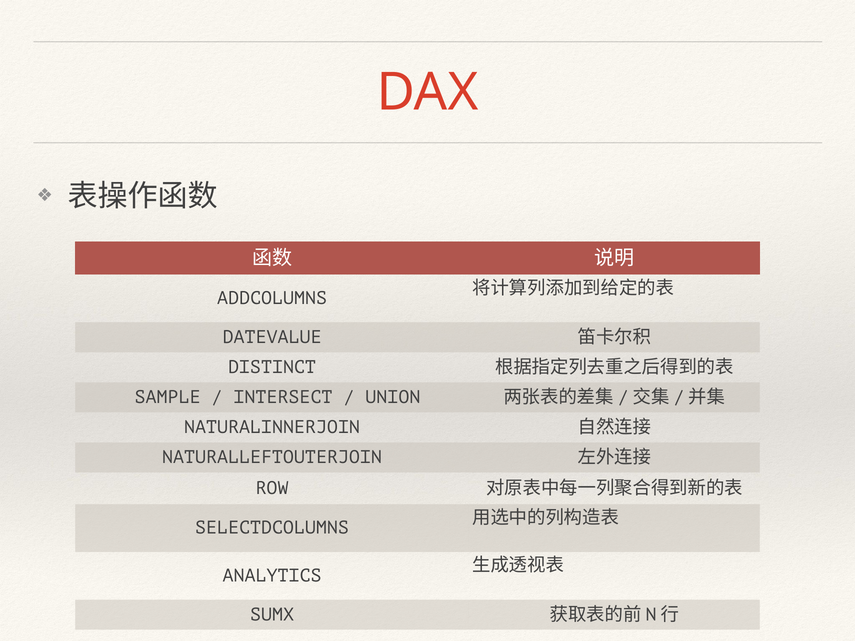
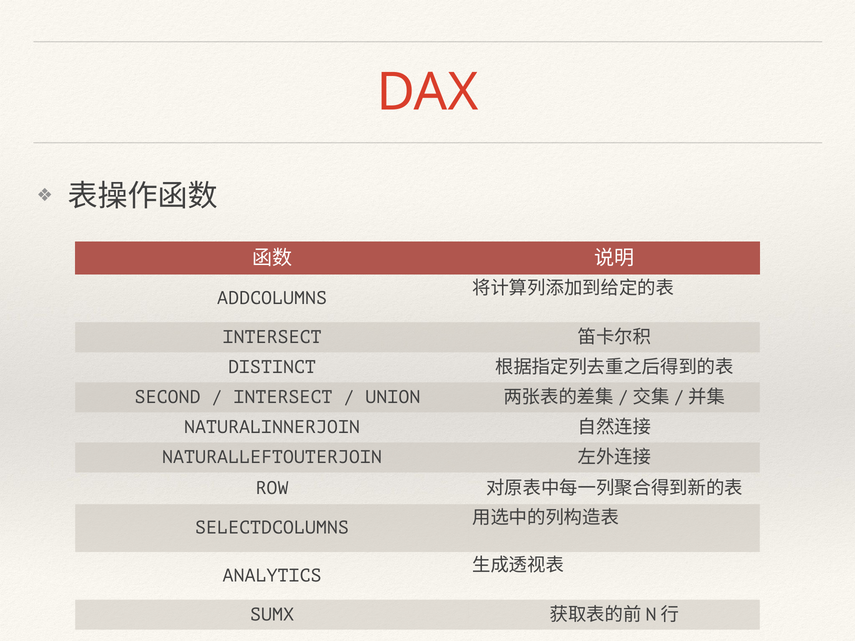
DATEVALUE at (272, 337): DATEVALUE -> INTERSECT
SAMPLE: SAMPLE -> SECOND
